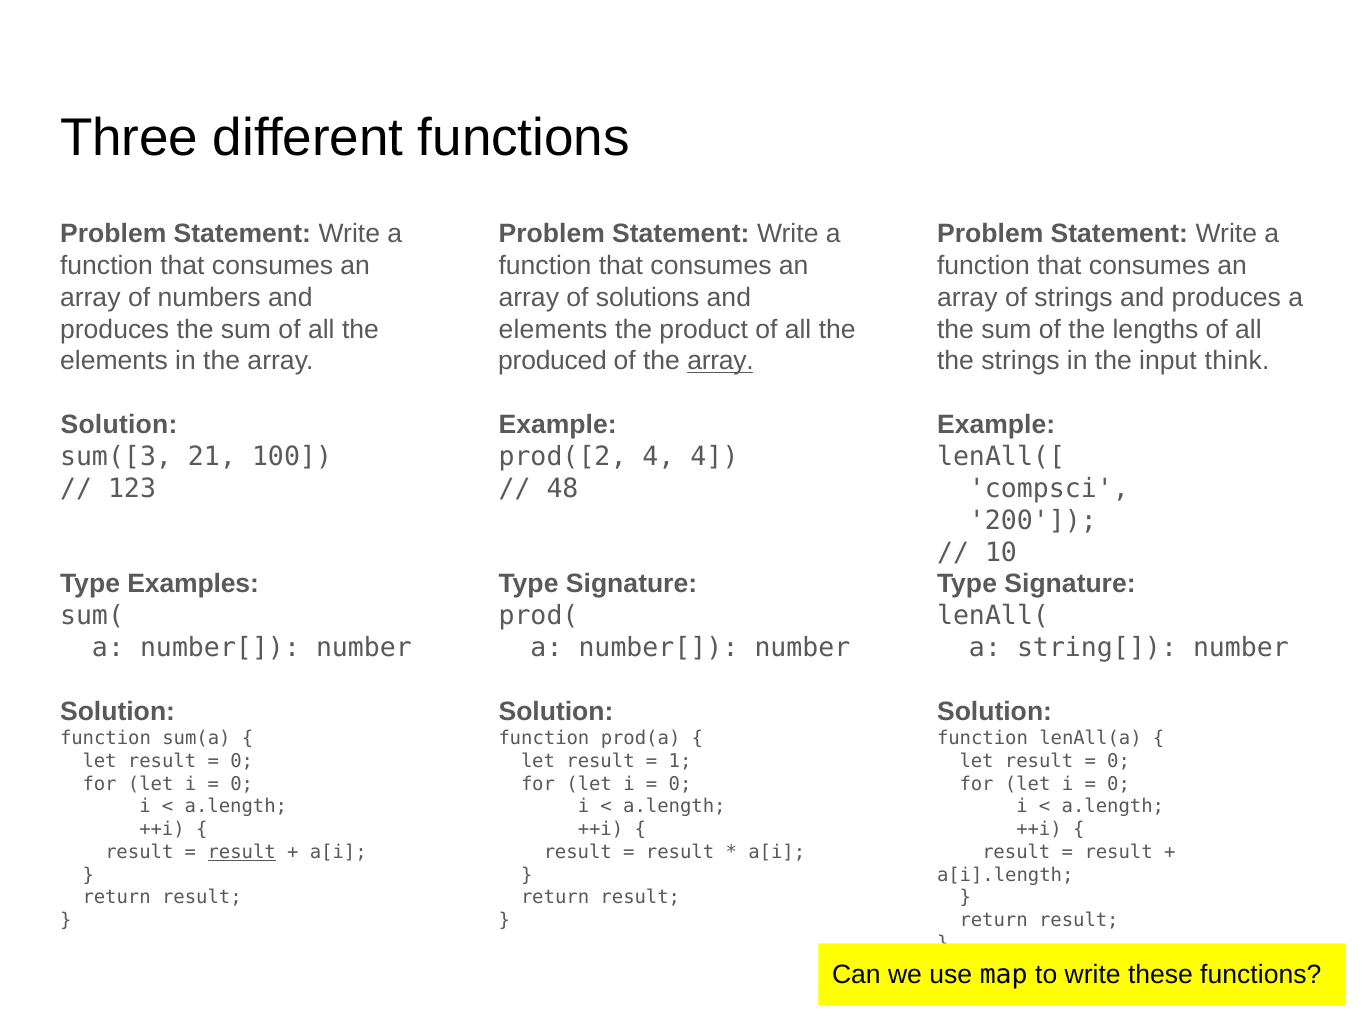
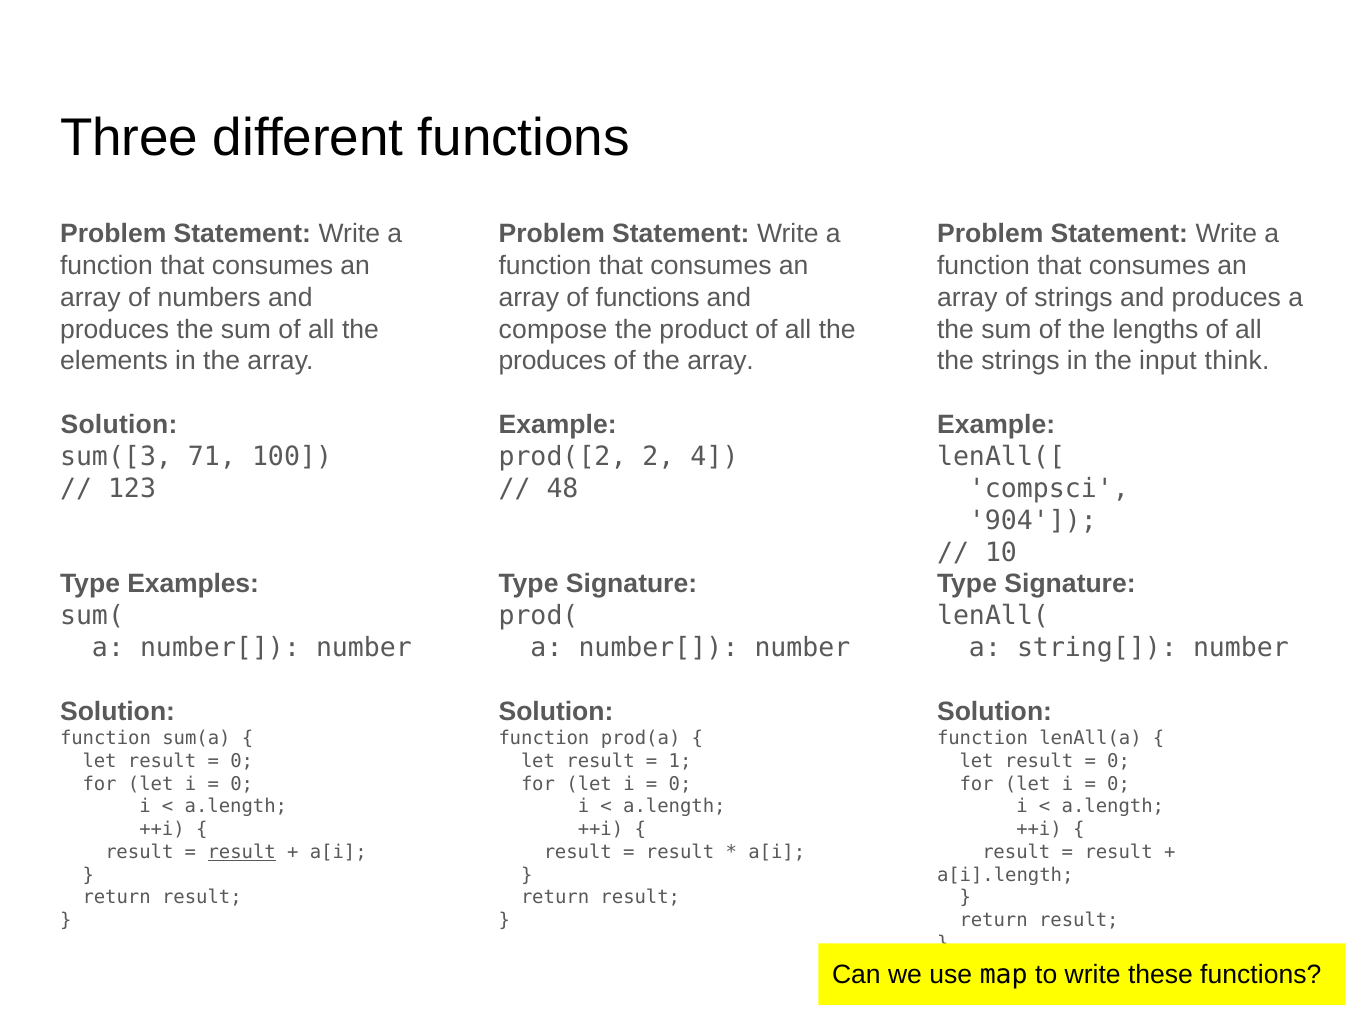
of solutions: solutions -> functions
elements at (553, 329): elements -> compose
produced at (553, 361): produced -> produces
array at (721, 361) underline: present -> none
21: 21 -> 71
prod([2 4: 4 -> 2
200: 200 -> 904
